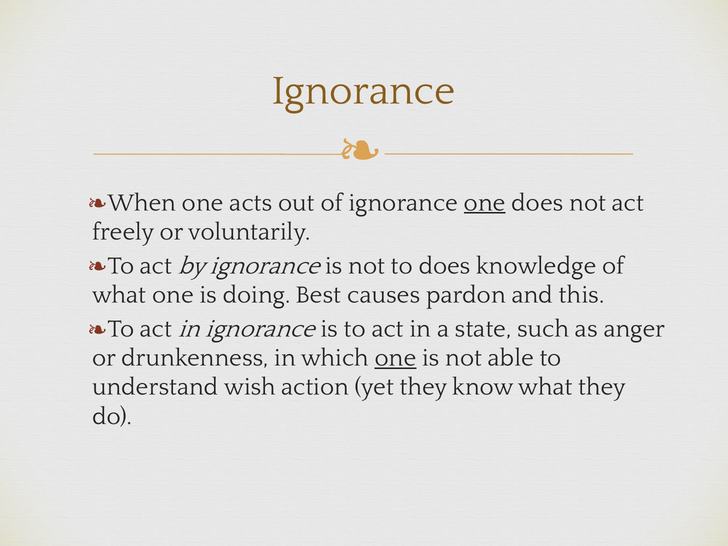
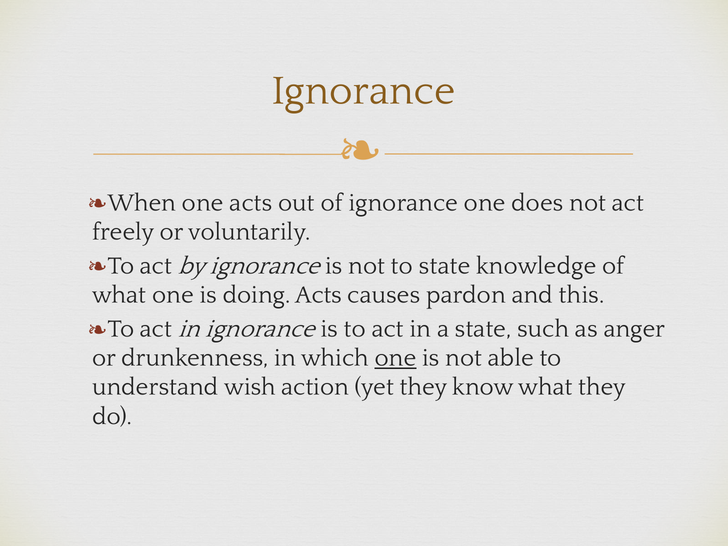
one at (485, 203) underline: present -> none
to does: does -> state
doing Best: Best -> Acts
